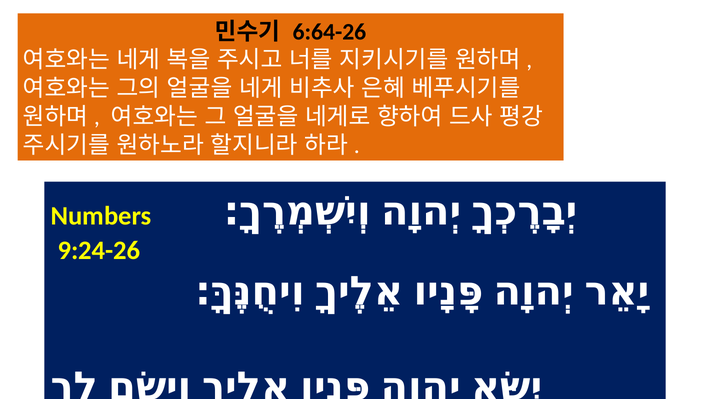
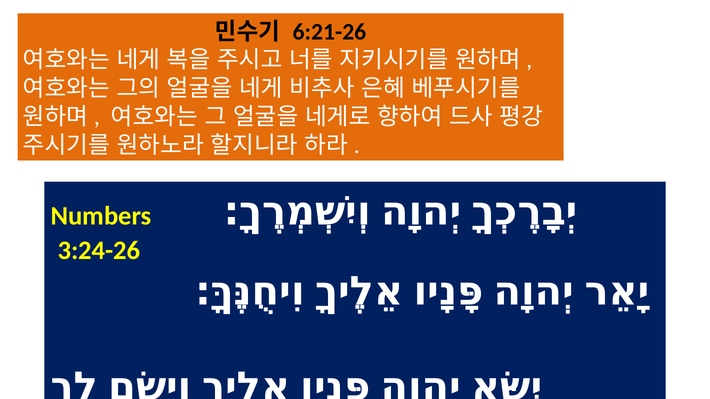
6:64-26: 6:64-26 -> 6:21-26
9:24-26: 9:24-26 -> 3:24-26
